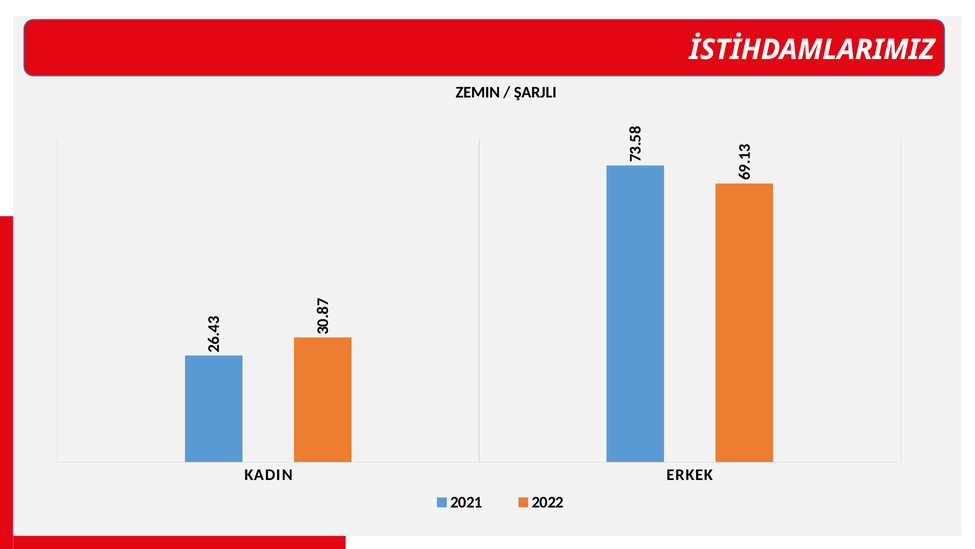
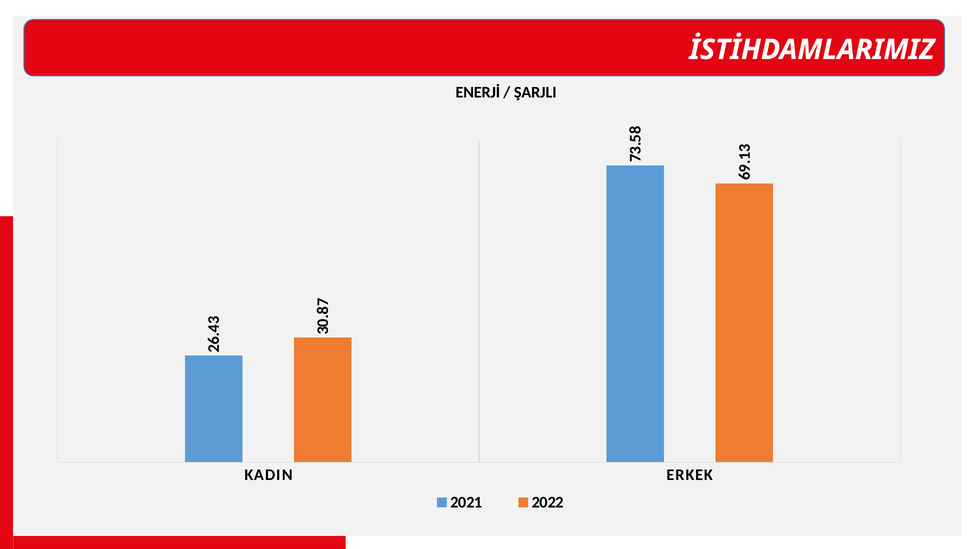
ZEMIN: ZEMIN -> ENERJİ
